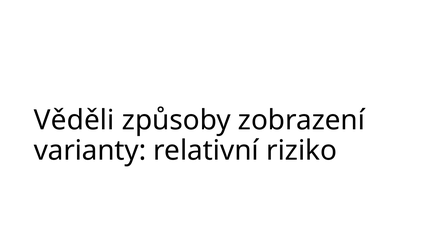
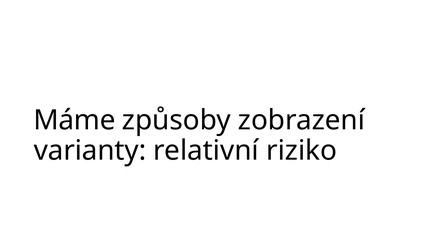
Věděli: Věděli -> Máme
